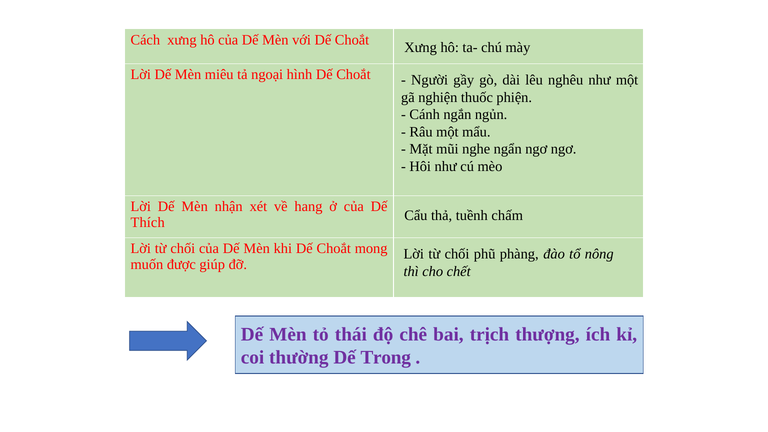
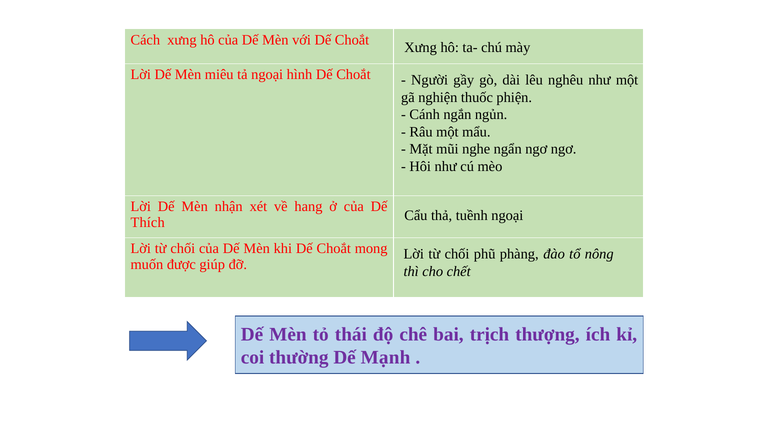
tuềnh chấm: chấm -> ngoại
Trong: Trong -> Mạnh
